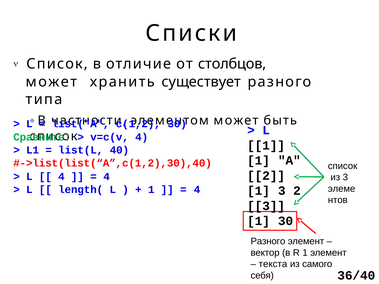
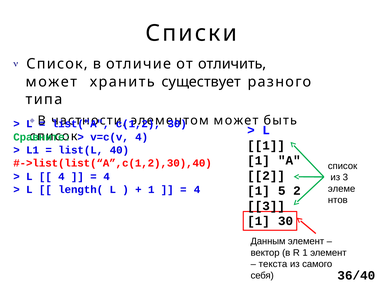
столбцов: столбцов -> отличить
1 3: 3 -> 5
Разного at (268, 242): Разного -> Данным
